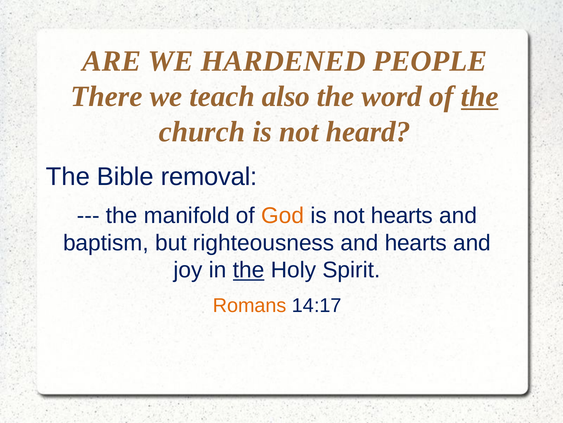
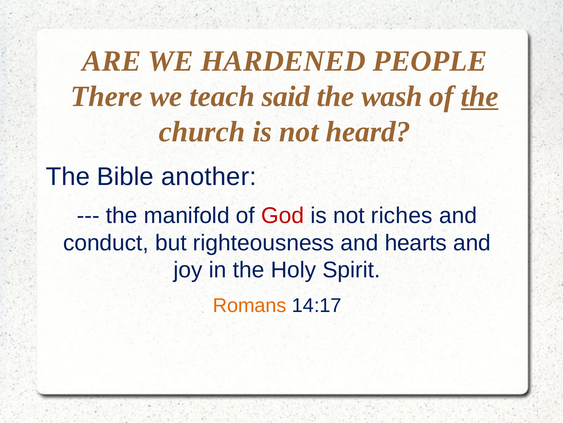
also: also -> said
word: word -> wash
removal: removal -> another
God colour: orange -> red
not hearts: hearts -> riches
baptism: baptism -> conduct
the at (249, 270) underline: present -> none
